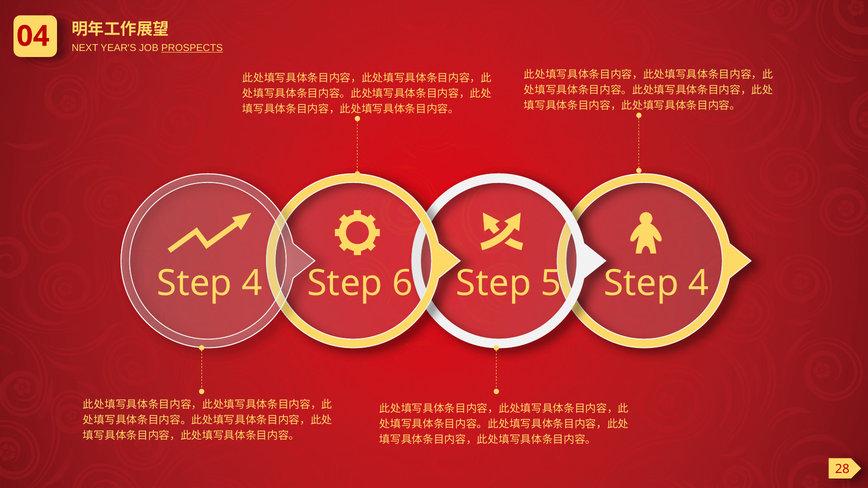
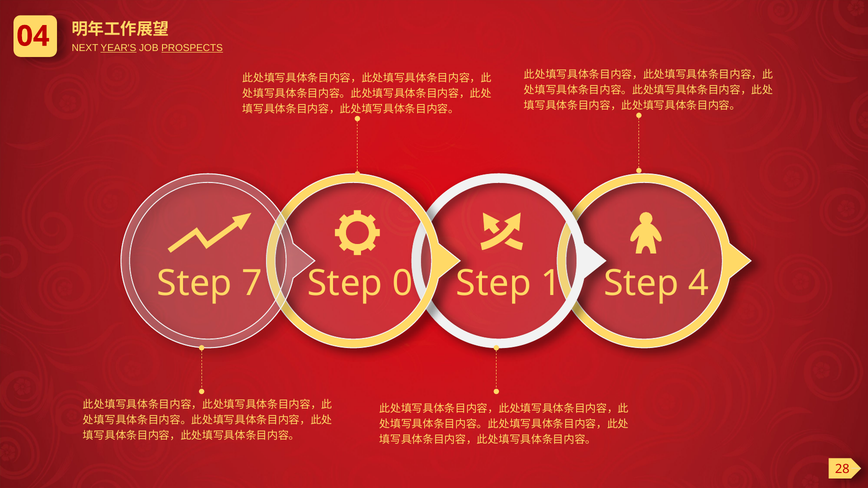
YEAR'S underline: none -> present
4 at (252, 283): 4 -> 7
6: 6 -> 0
5: 5 -> 1
